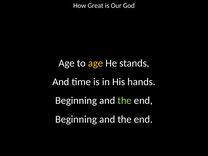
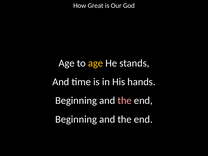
the at (125, 101) colour: light green -> pink
